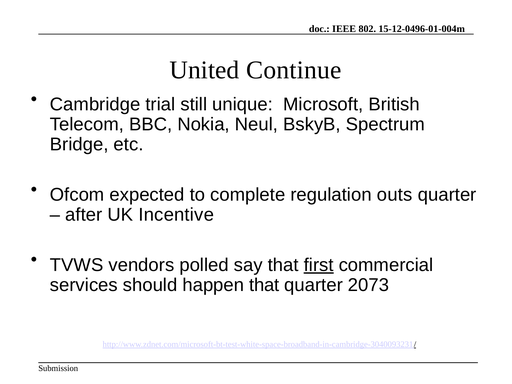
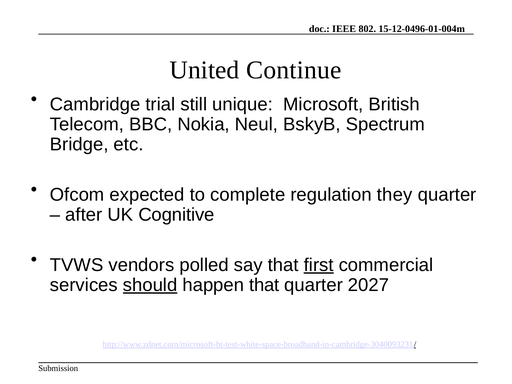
outs: outs -> they
Incentive: Incentive -> Cognitive
should underline: none -> present
2073: 2073 -> 2027
